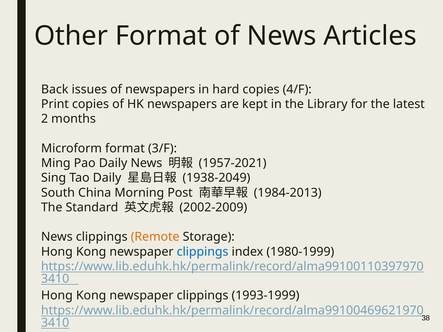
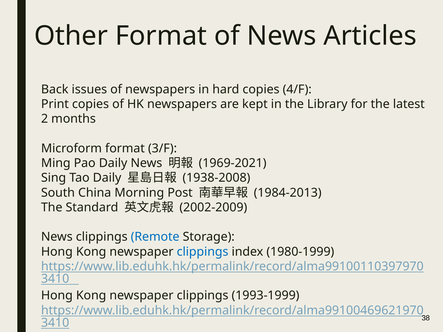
1957-2021: 1957-2021 -> 1969-2021
1938-2049: 1938-2049 -> 1938-2008
Remote colour: orange -> blue
